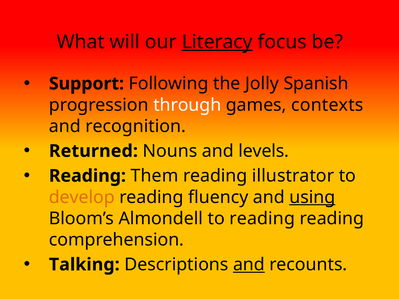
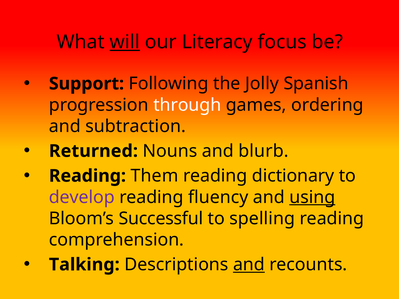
will underline: none -> present
Literacy underline: present -> none
contexts: contexts -> ordering
recognition: recognition -> subtraction
levels: levels -> blurb
illustrator: illustrator -> dictionary
develop colour: orange -> purple
Almondell: Almondell -> Successful
to reading: reading -> spelling
